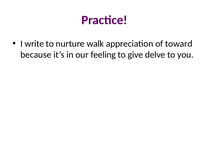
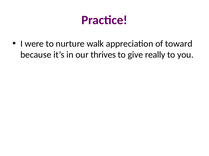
write: write -> were
feeling: feeling -> thrives
delve: delve -> really
